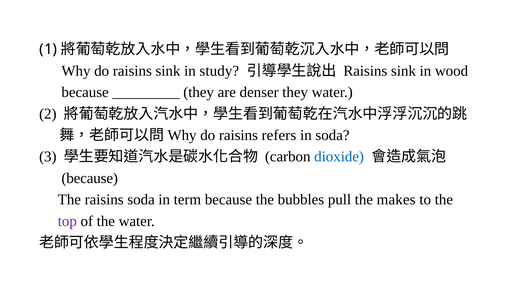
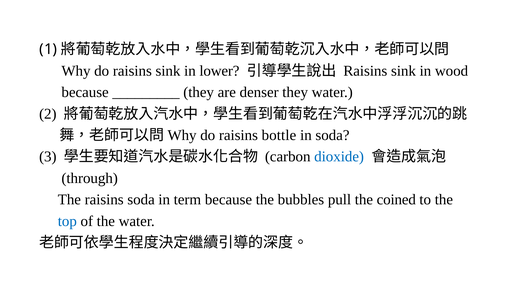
study: study -> lower
refers: refers -> bottle
because at (90, 179): because -> through
makes: makes -> coined
top colour: purple -> blue
